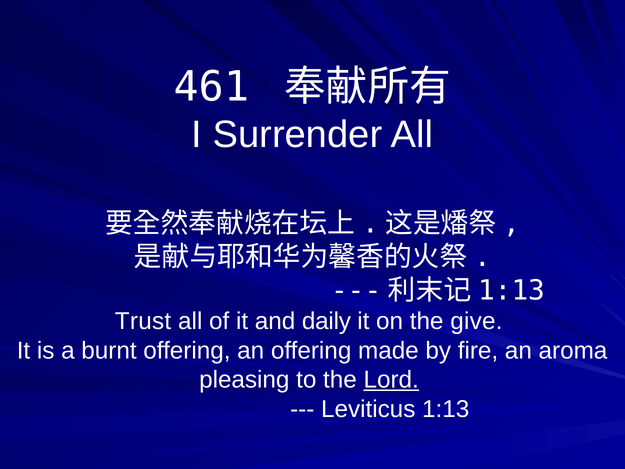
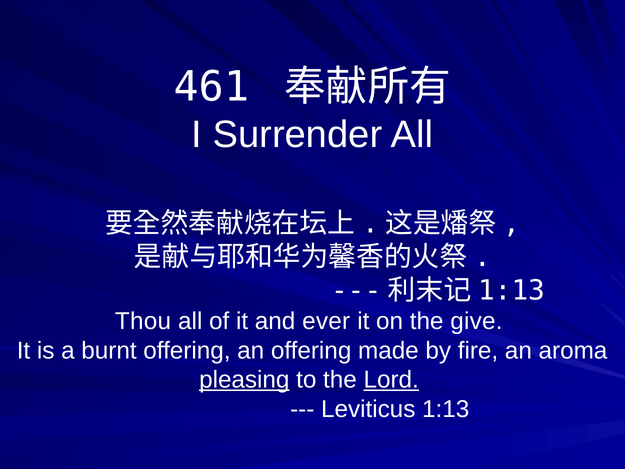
Trust: Trust -> Thou
daily: daily -> ever
pleasing underline: none -> present
